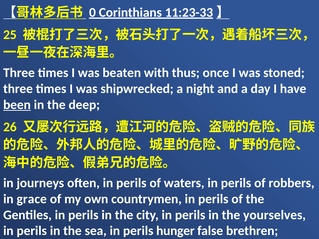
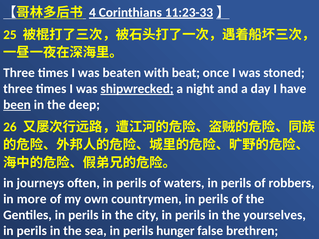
0: 0 -> 4
thus: thus -> beat
shipwrecked underline: none -> present
grace: grace -> more
